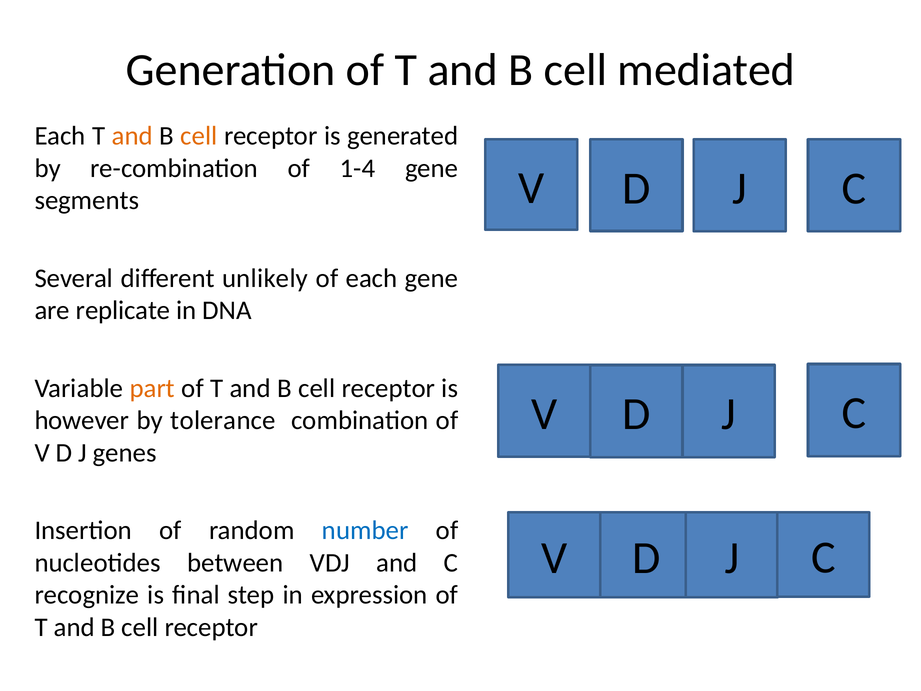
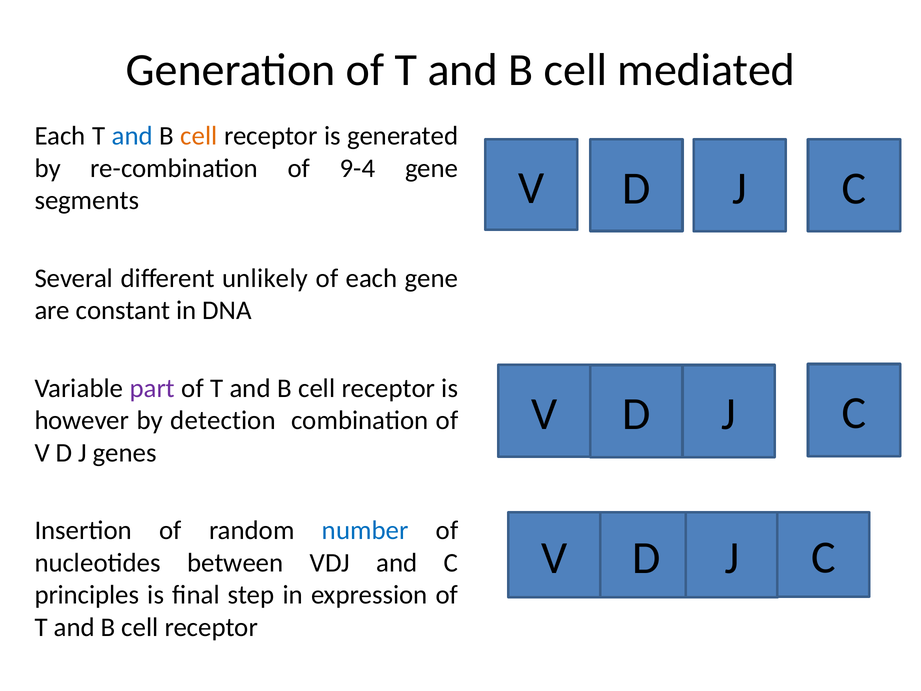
and at (132, 136) colour: orange -> blue
1-4: 1-4 -> 9-4
replicate: replicate -> constant
part colour: orange -> purple
tolerance: tolerance -> detection
recognize: recognize -> principles
